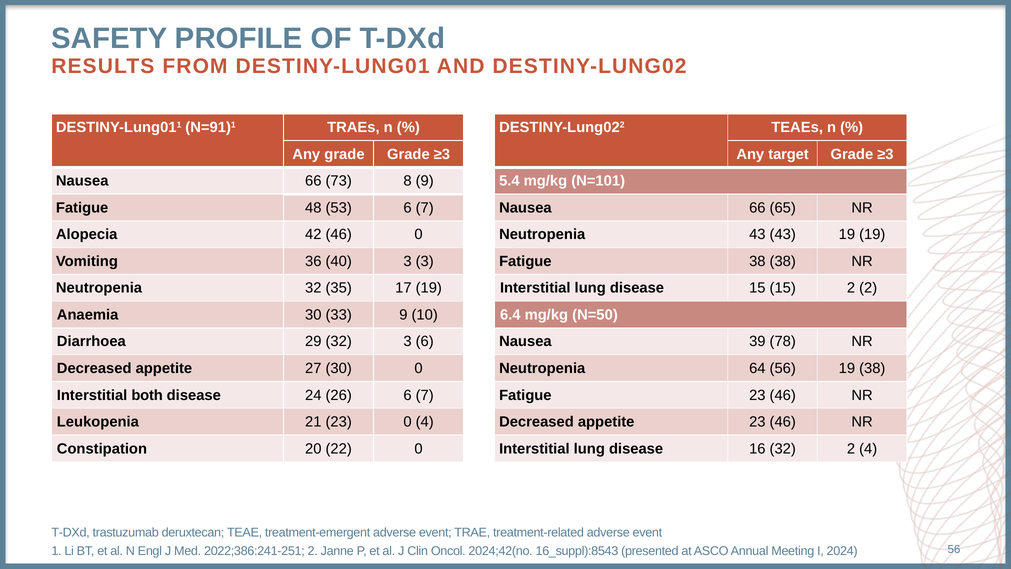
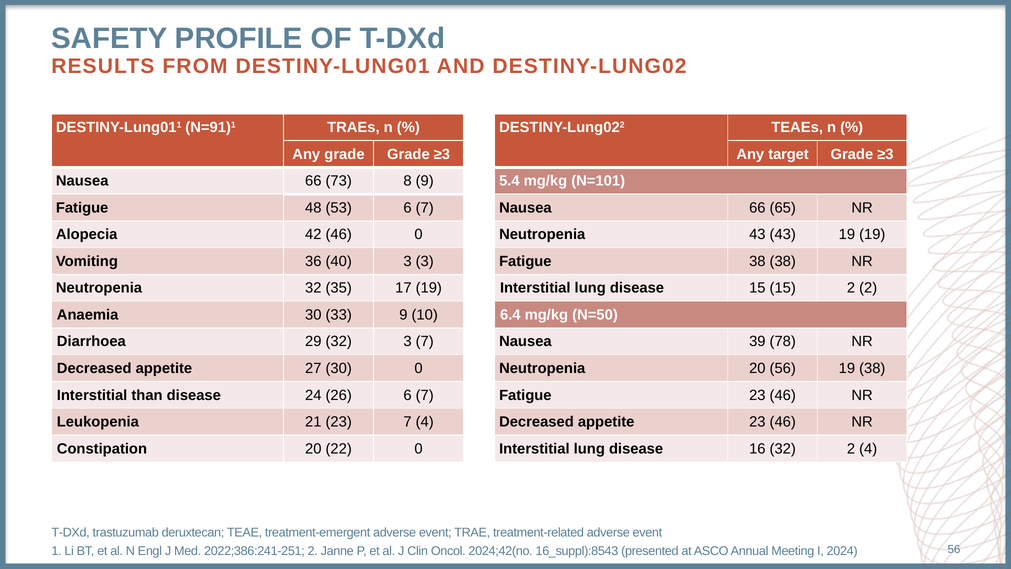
3 6: 6 -> 7
Neutropenia 64: 64 -> 20
both: both -> than
23 0: 0 -> 7
